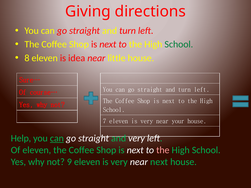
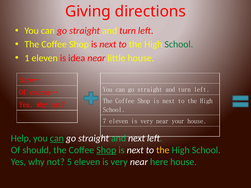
8: 8 -> 1
and very: very -> next
Of eleven: eleven -> should
Shop at (106, 150) underline: none -> present
the at (163, 150) colour: pink -> yellow
9: 9 -> 5
near next: next -> here
